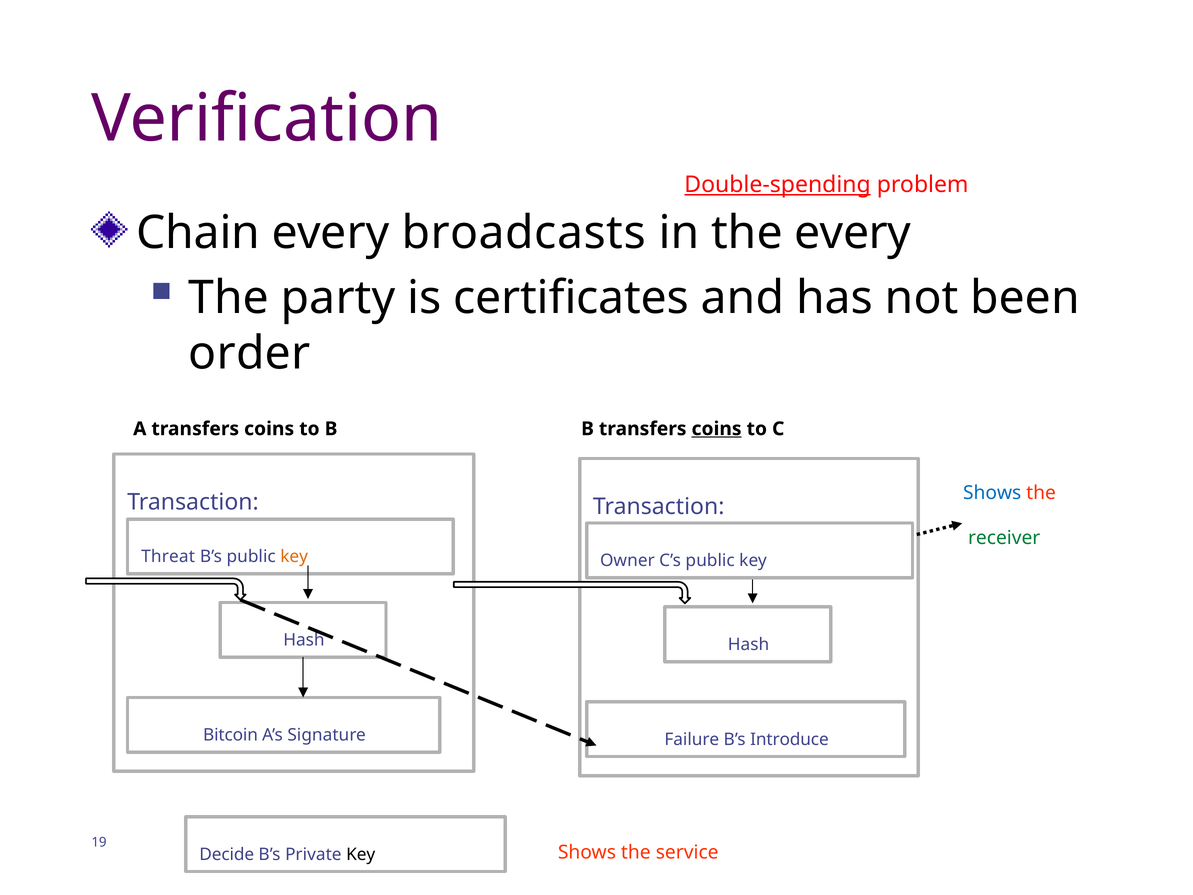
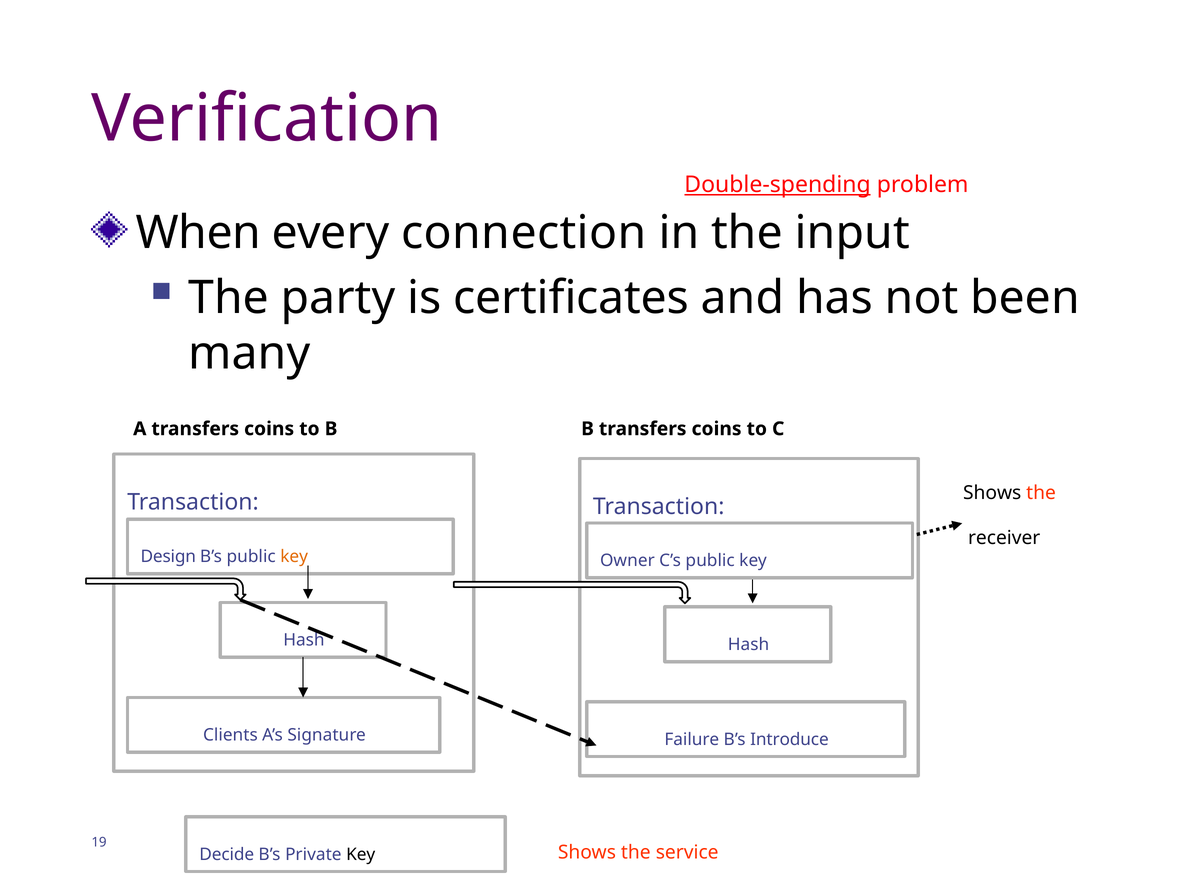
Chain: Chain -> When
broadcasts: broadcasts -> connection
the every: every -> input
order: order -> many
coins at (717, 429) underline: present -> none
Shows at (992, 493) colour: blue -> black
receiver colour: green -> black
Threat: Threat -> Design
Bitcoin: Bitcoin -> Clients
